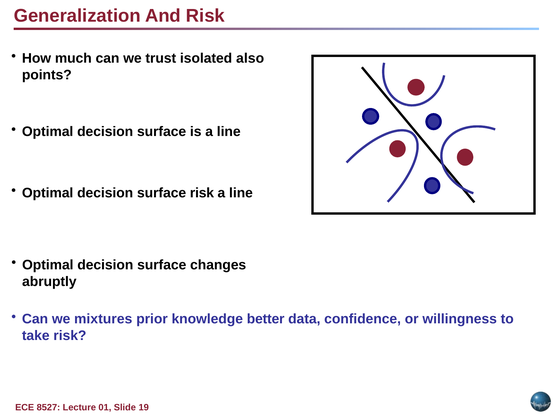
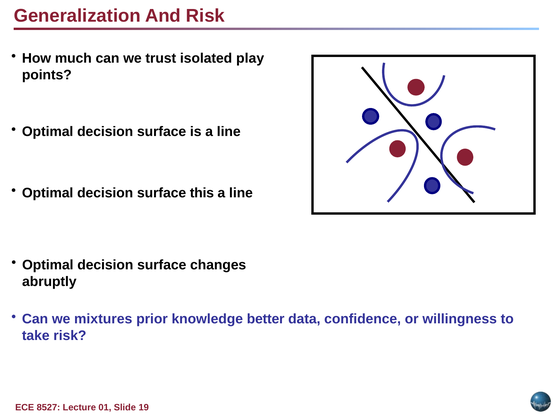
also: also -> play
surface risk: risk -> this
